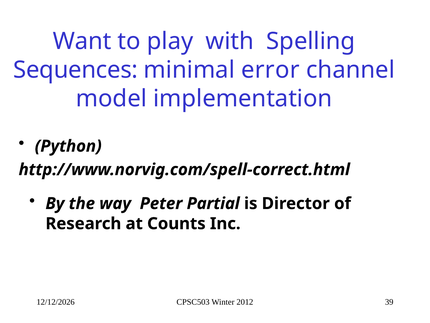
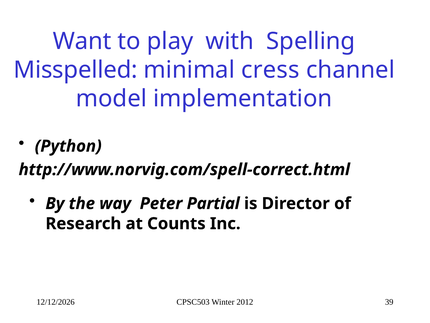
Sequences: Sequences -> Misspelled
error: error -> cress
